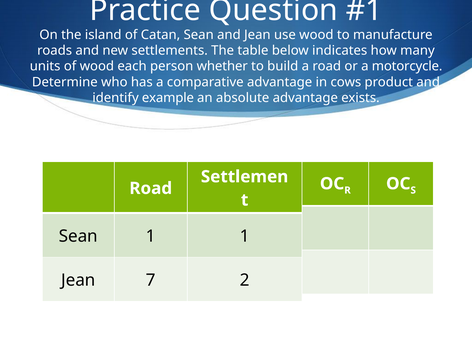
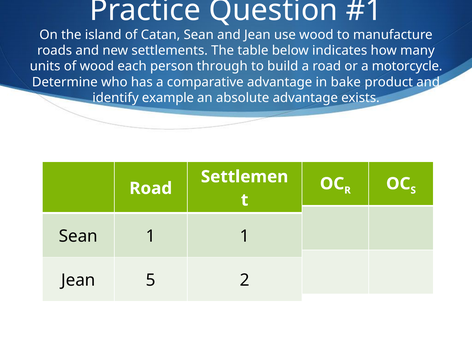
whether: whether -> through
cows: cows -> bake
7: 7 -> 5
